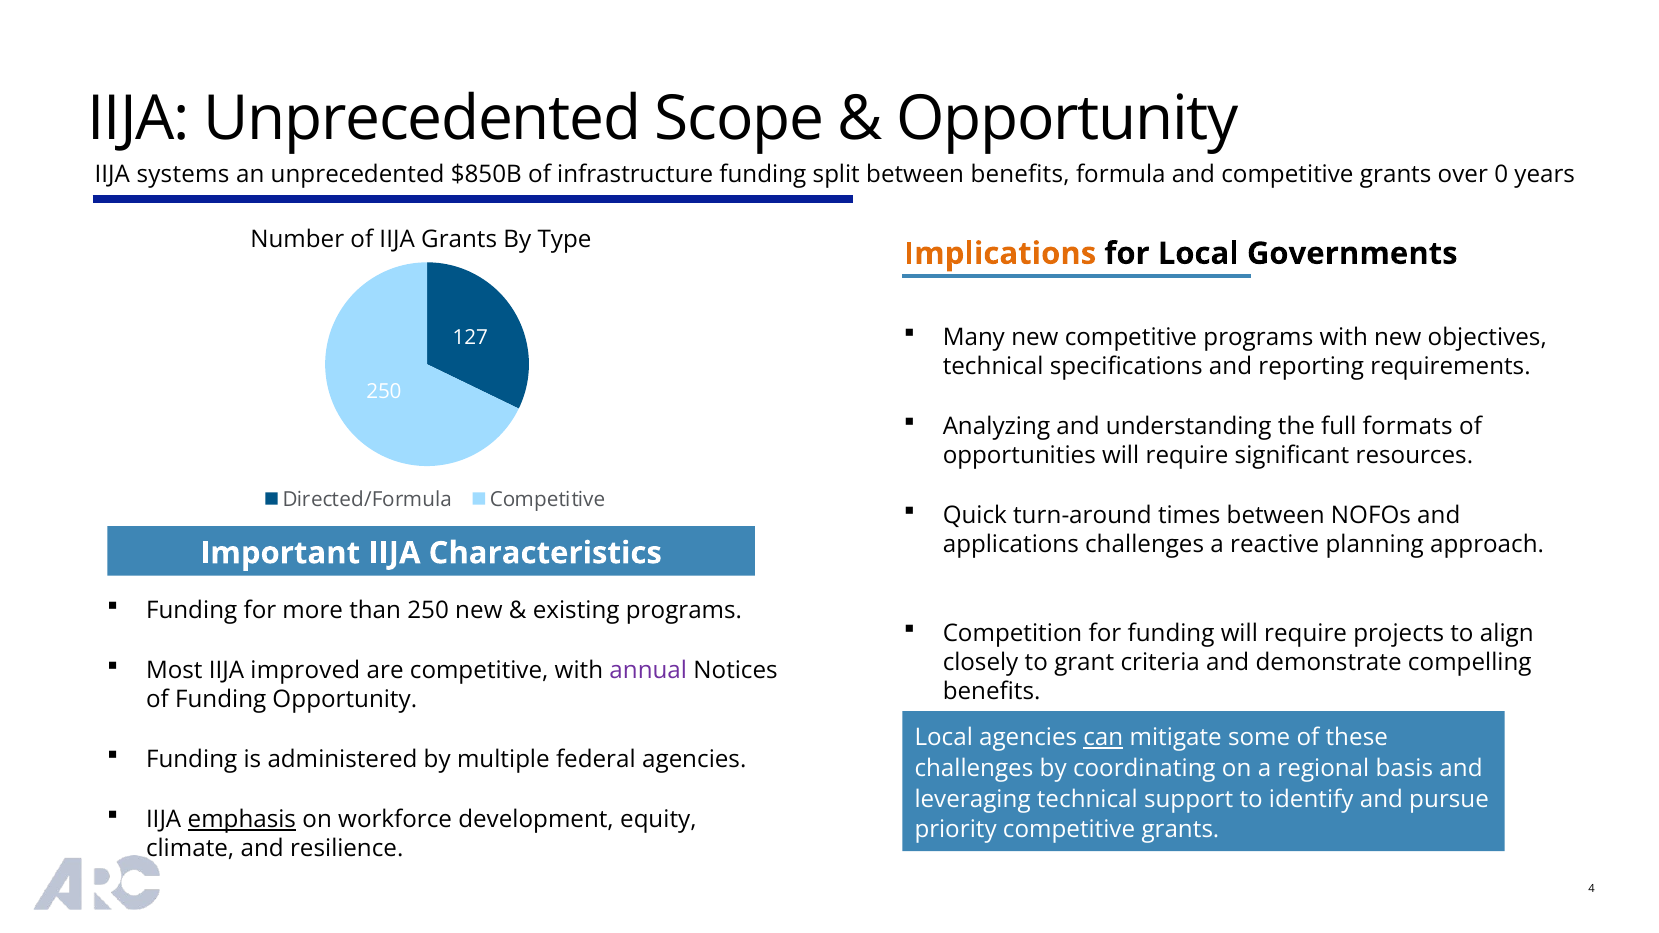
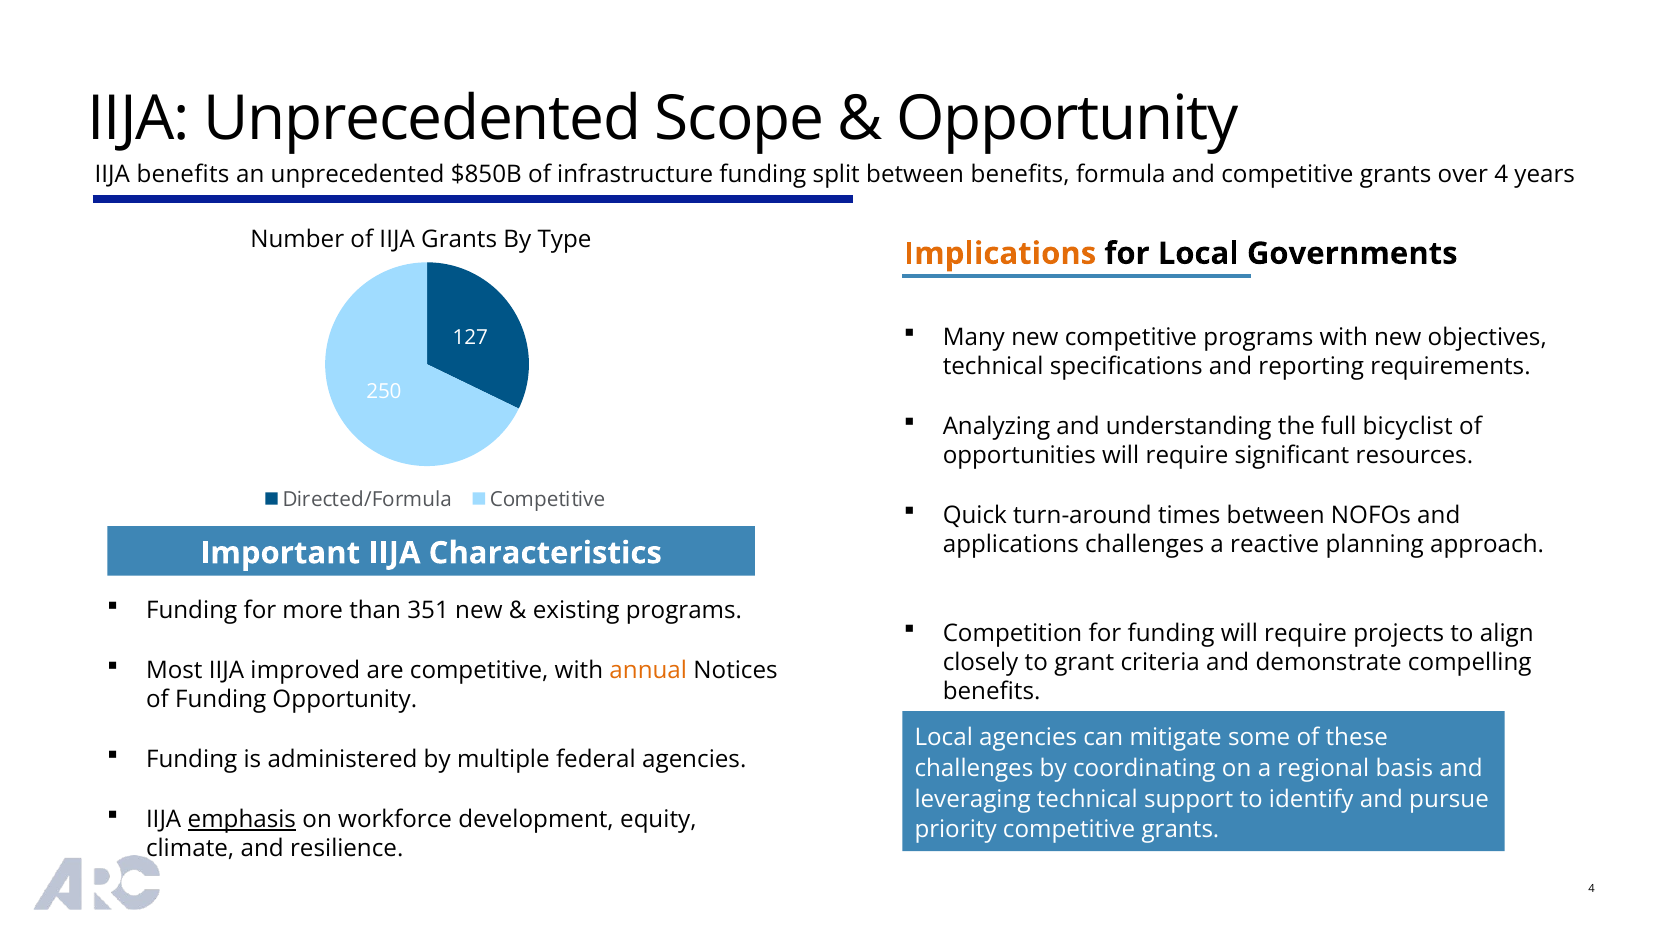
IIJA systems: systems -> benefits
0: 0 -> 4
formats: formats -> bicyclist
than 250: 250 -> 351
annual colour: purple -> orange
can underline: present -> none
